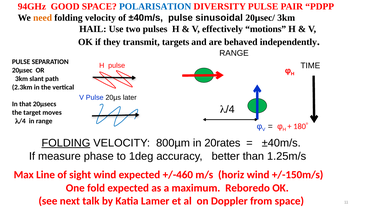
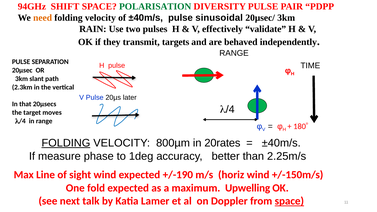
GOOD: GOOD -> SHIFT
POLARISATION colour: blue -> green
HAIL: HAIL -> RAIN
motions: motions -> validate
1.25m/s: 1.25m/s -> 2.25m/s
+/-460: +/-460 -> +/-190
Reboredo: Reboredo -> Upwelling
space at (289, 201) underline: none -> present
